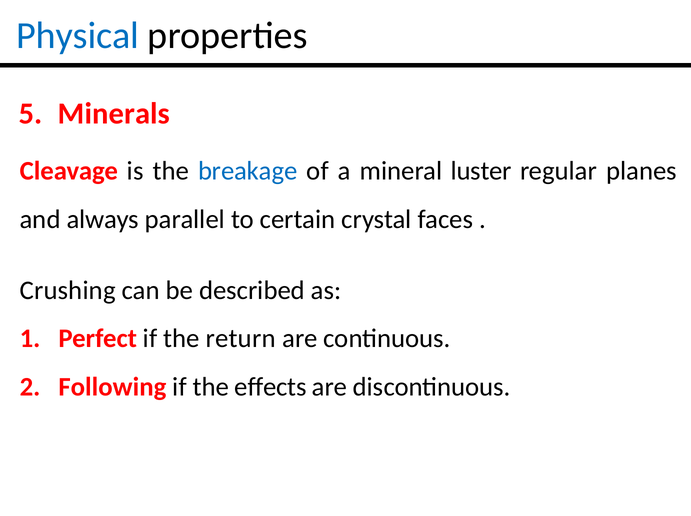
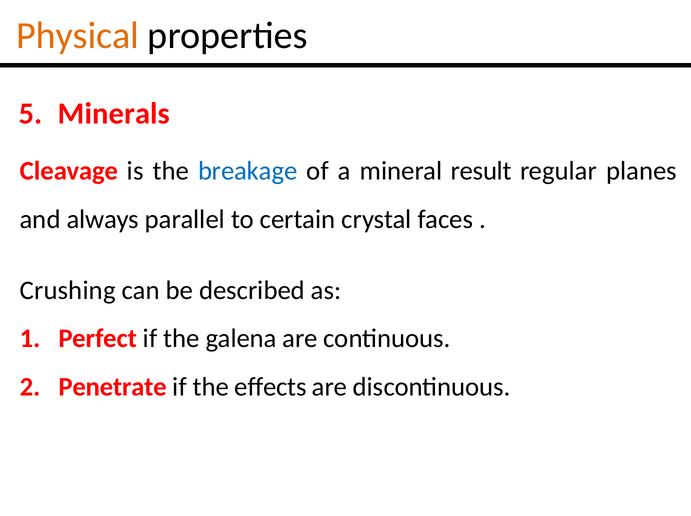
Physical colour: blue -> orange
luster: luster -> result
return: return -> galena
Following: Following -> Penetrate
